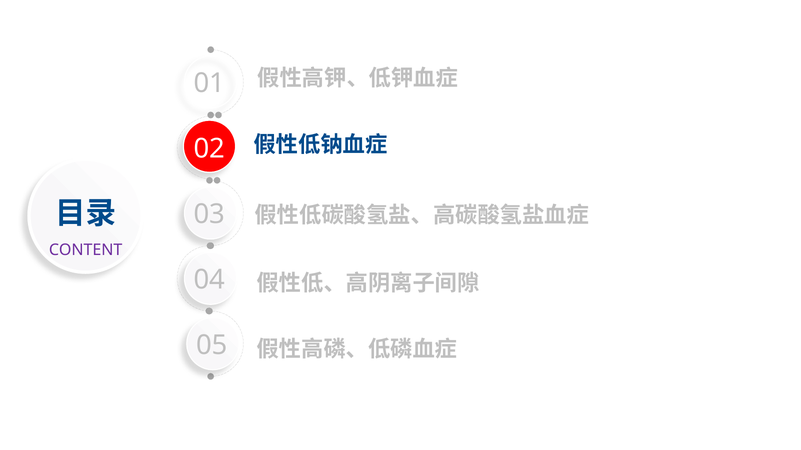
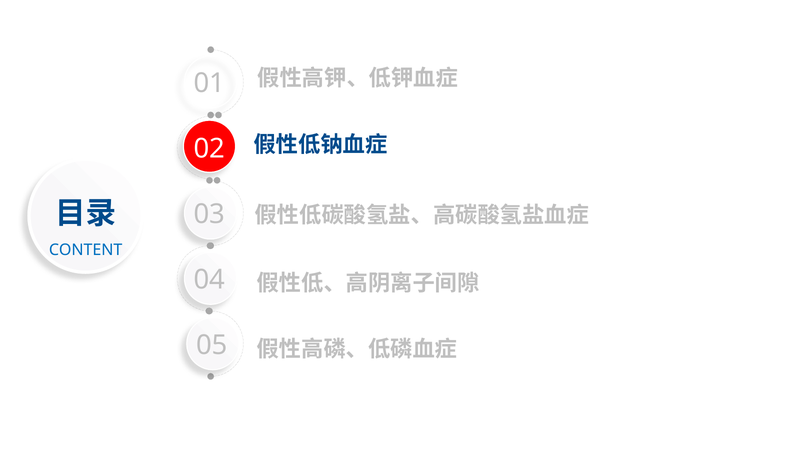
CONTENT colour: purple -> blue
